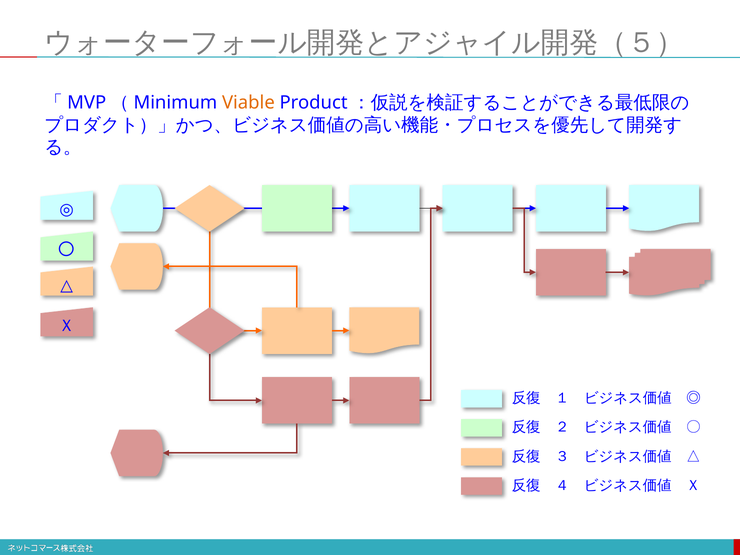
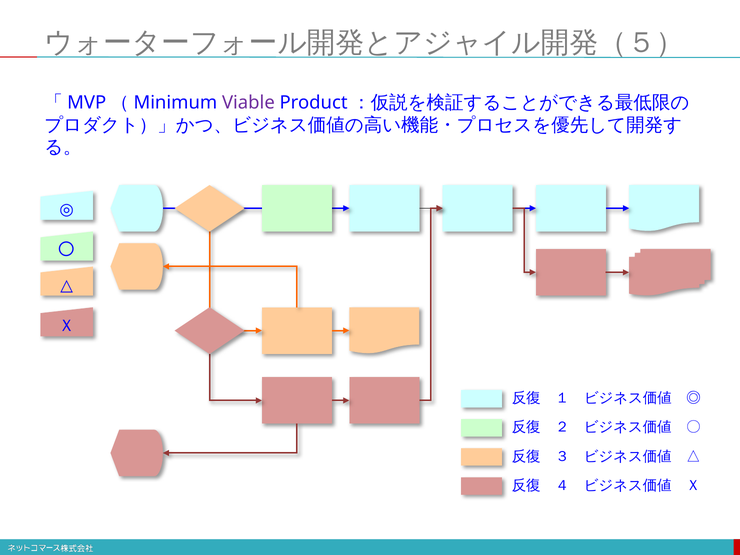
Viable colour: orange -> purple
